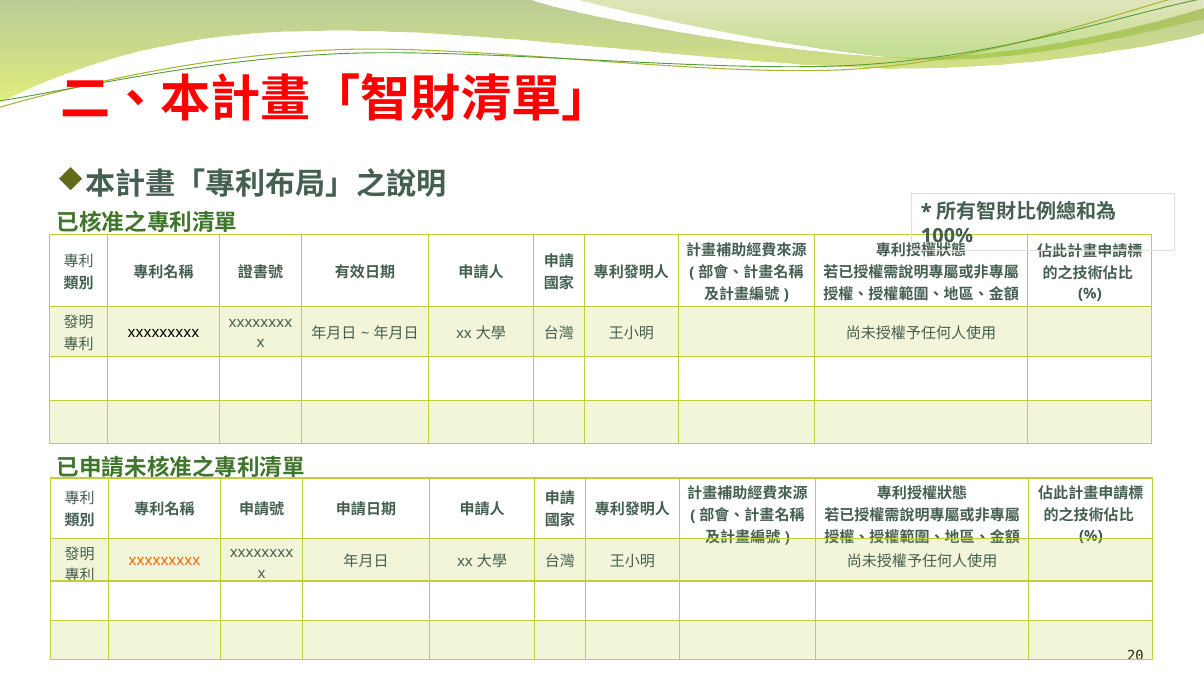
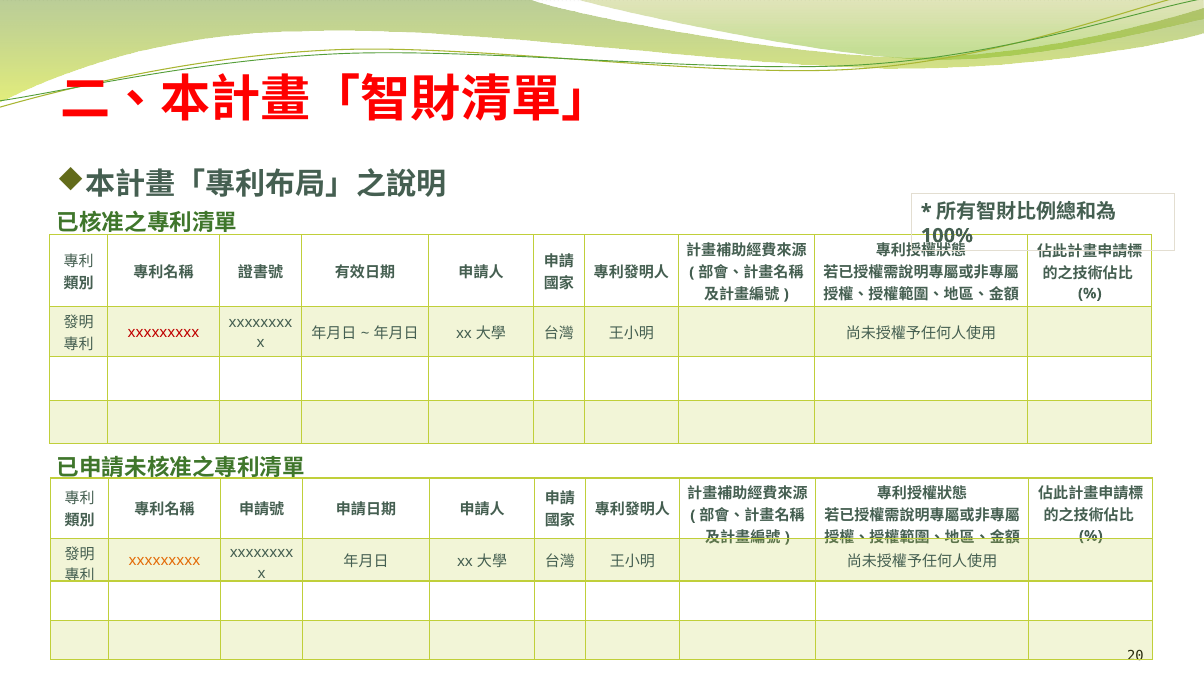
xxxxxxxxx at (163, 333) colour: black -> red
